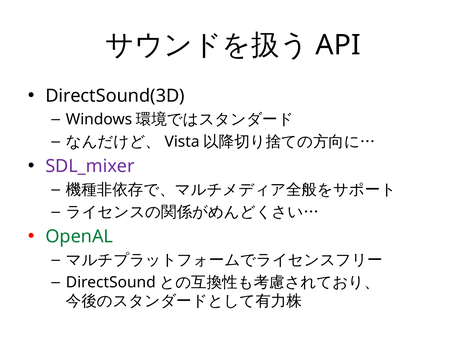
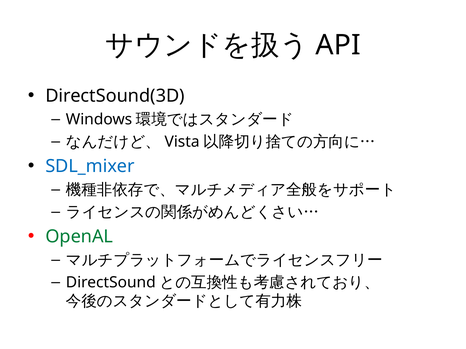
SDL_mixer colour: purple -> blue
